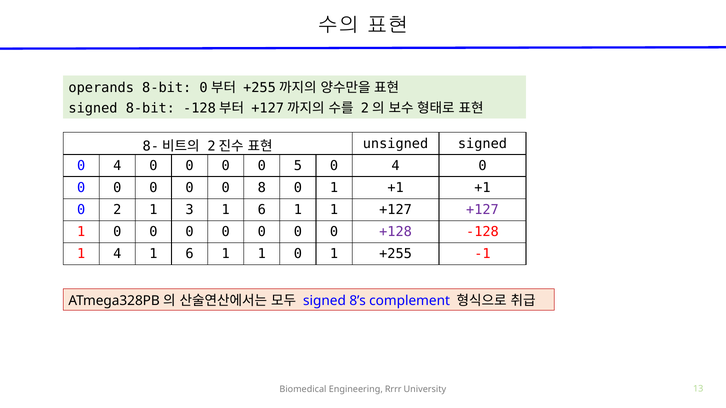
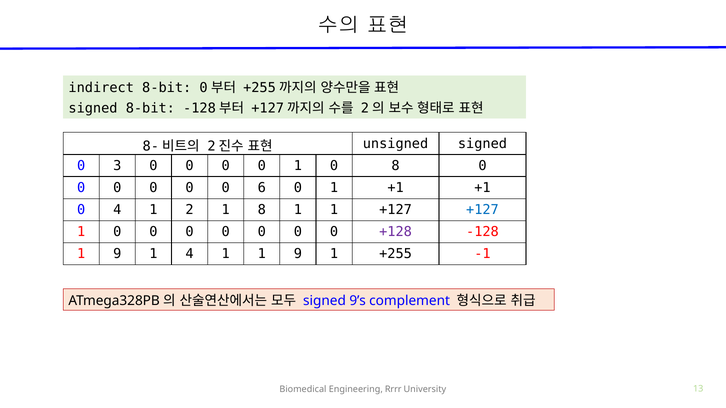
operands: operands -> indirect
4 at (117, 166): 4 -> 3
0 0 5: 5 -> 1
4 at (396, 166): 4 -> 8
8: 8 -> 6
0 2: 2 -> 4
3: 3 -> 2
6 at (262, 210): 6 -> 8
+127 at (482, 210) colour: purple -> blue
4 at (117, 254): 4 -> 9
6 at (190, 254): 6 -> 4
1 1 0: 0 -> 9
8’s: 8’s -> 9’s
